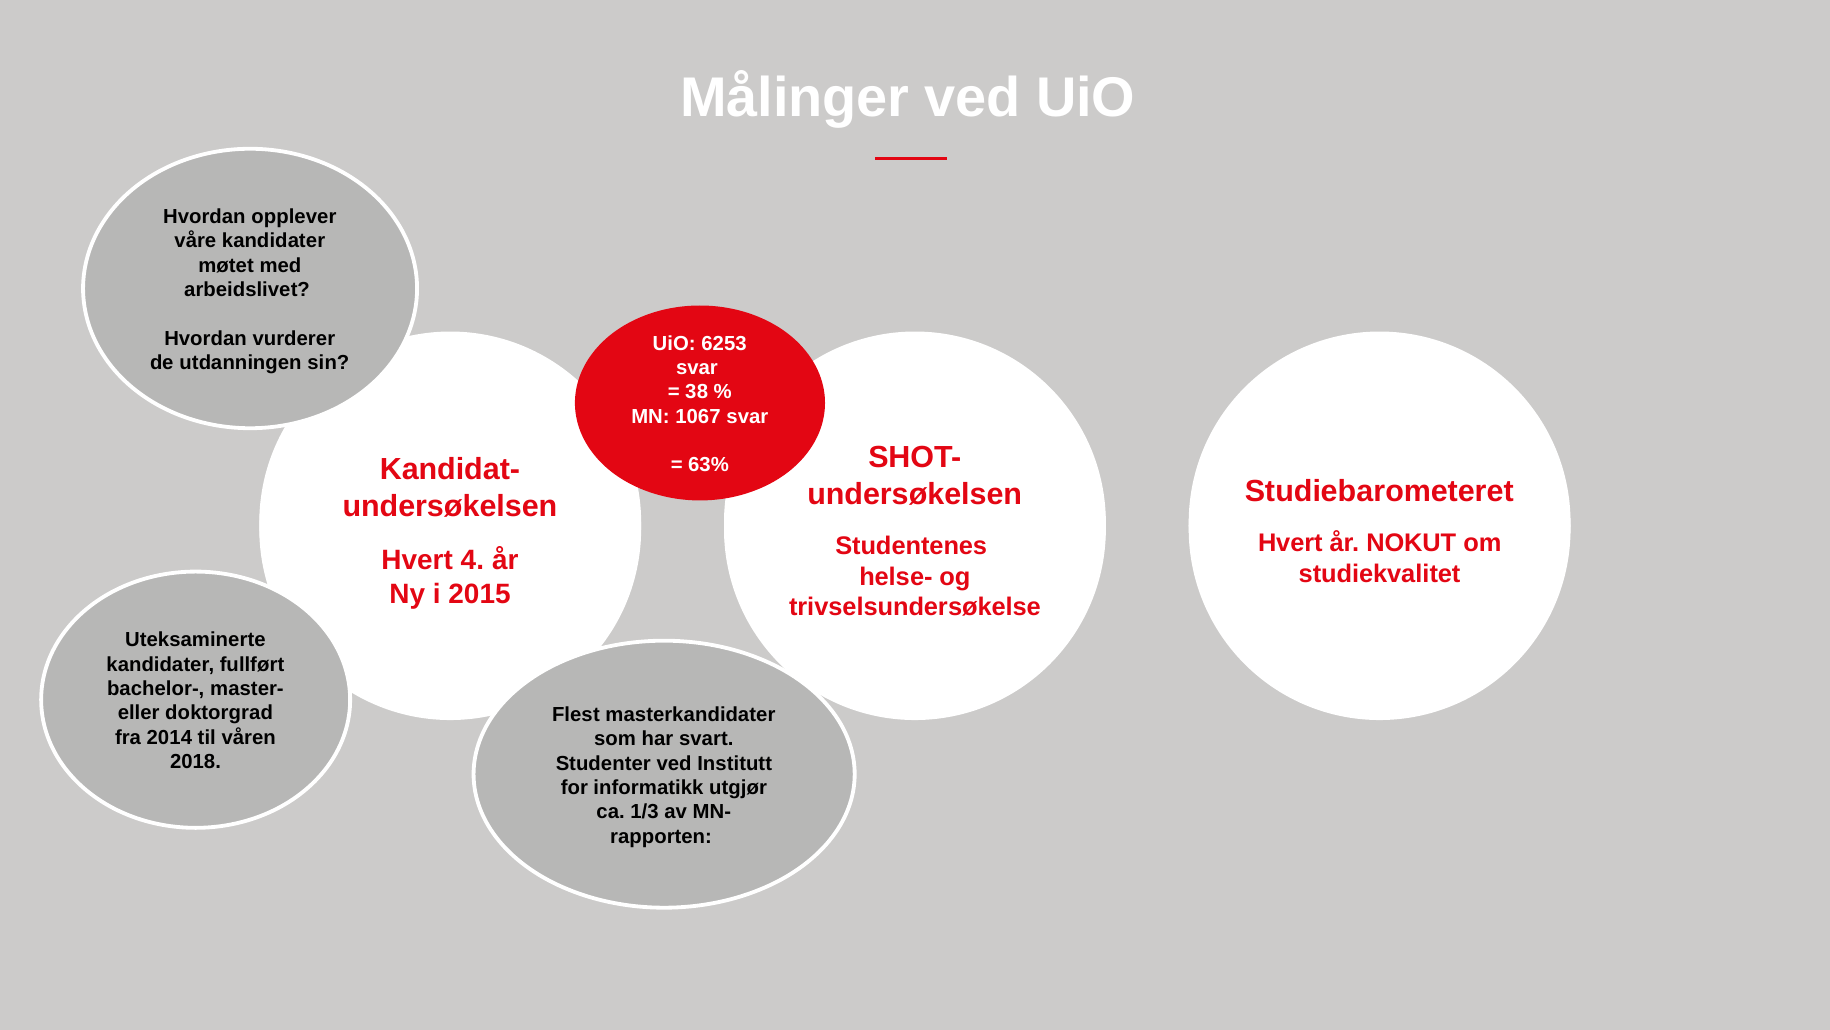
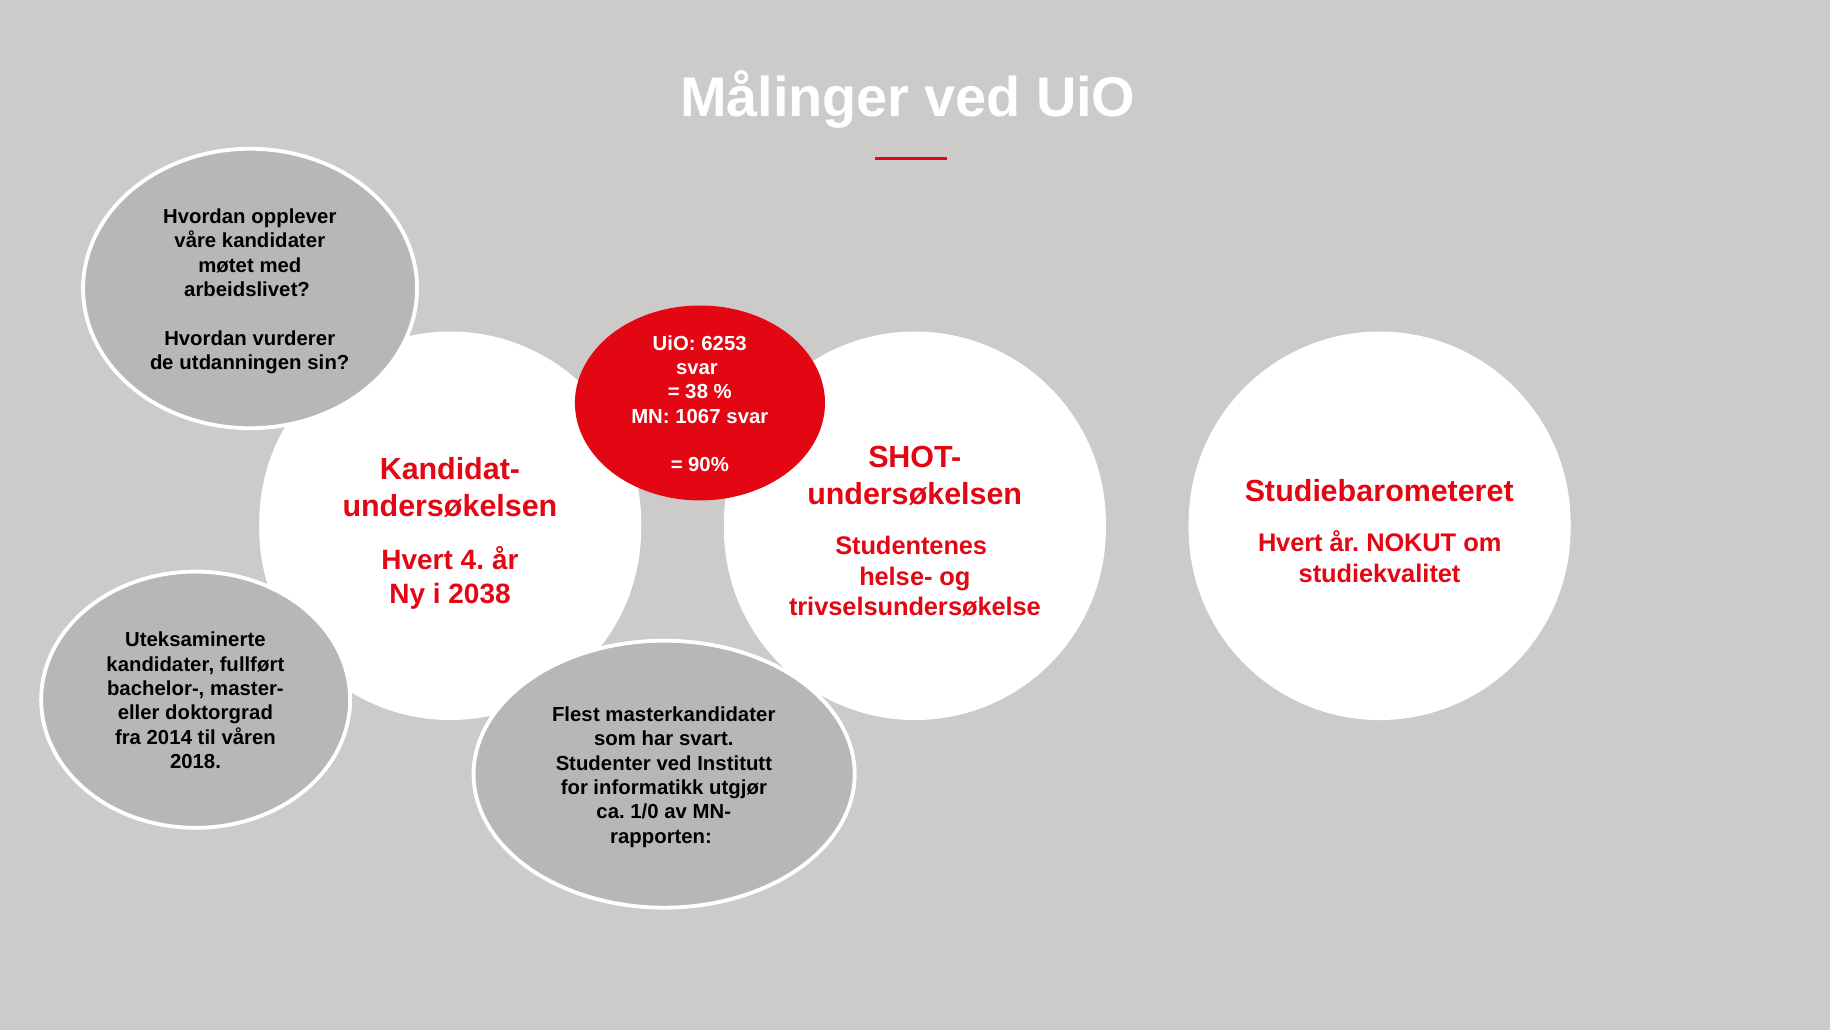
63%: 63% -> 90%
2015: 2015 -> 2038
1/3: 1/3 -> 1/0
